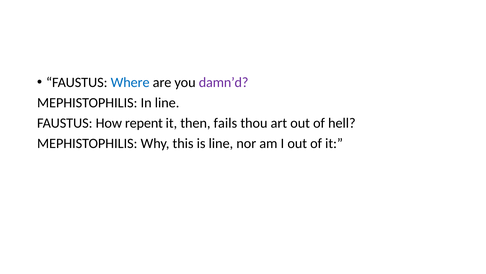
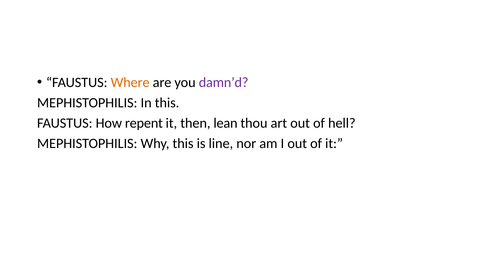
Where colour: blue -> orange
In line: line -> this
fails: fails -> lean
